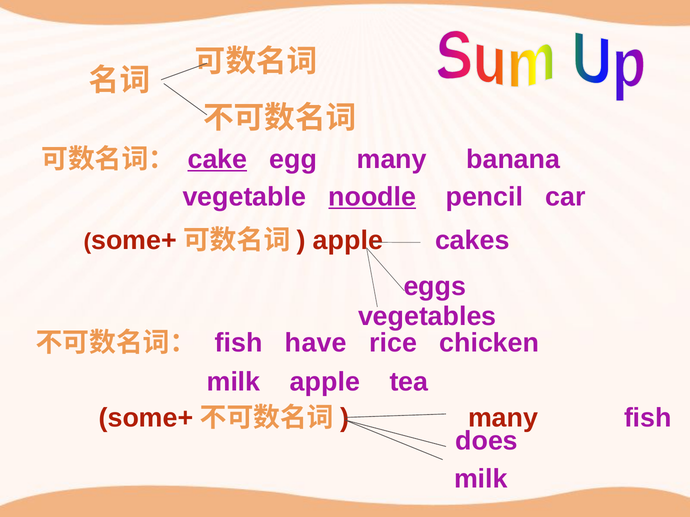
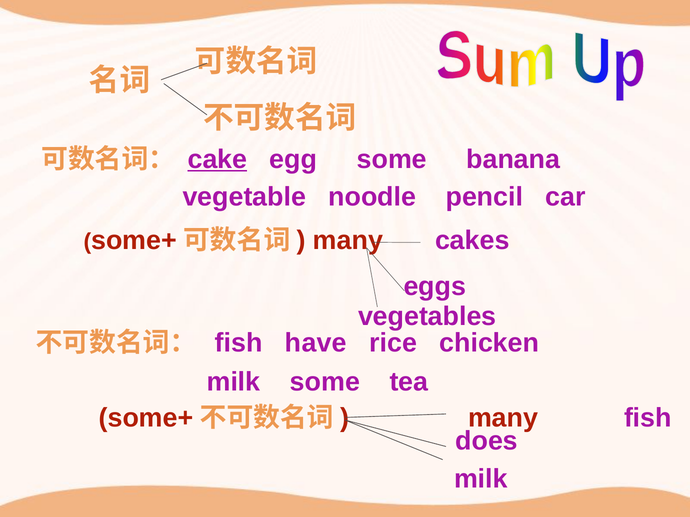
egg many: many -> some
noodle underline: present -> none
apple at (348, 241): apple -> many
milk apple: apple -> some
